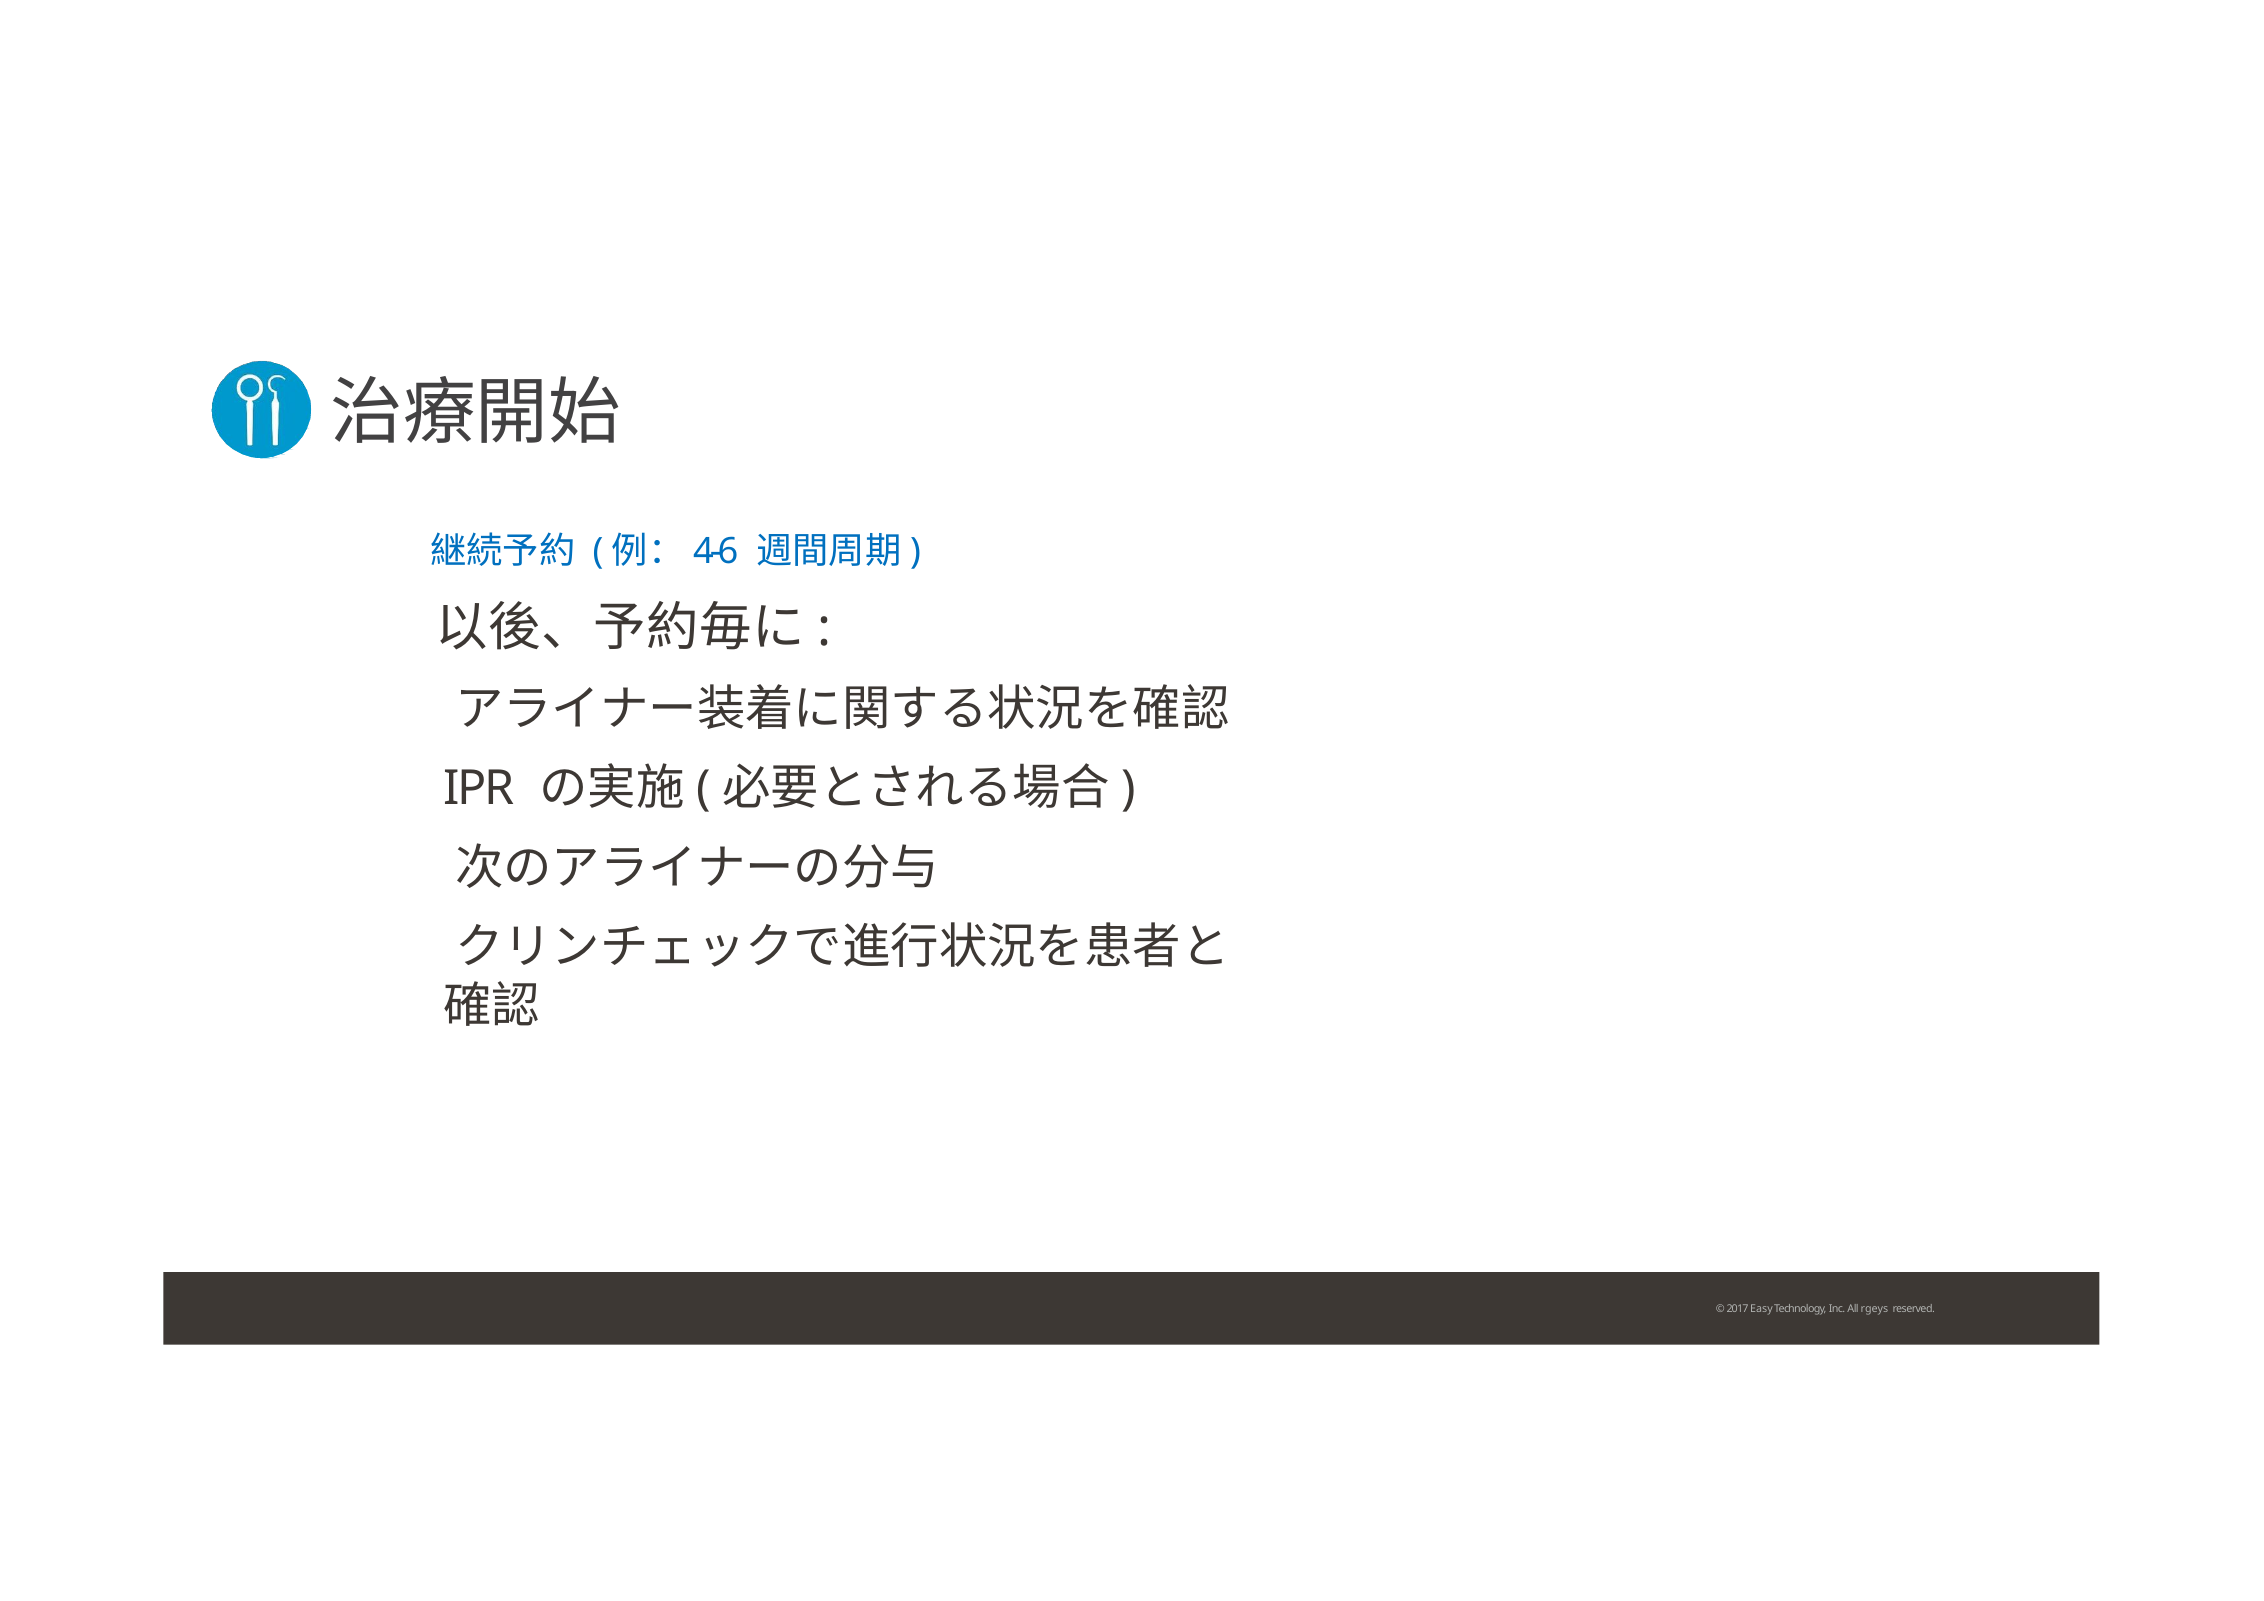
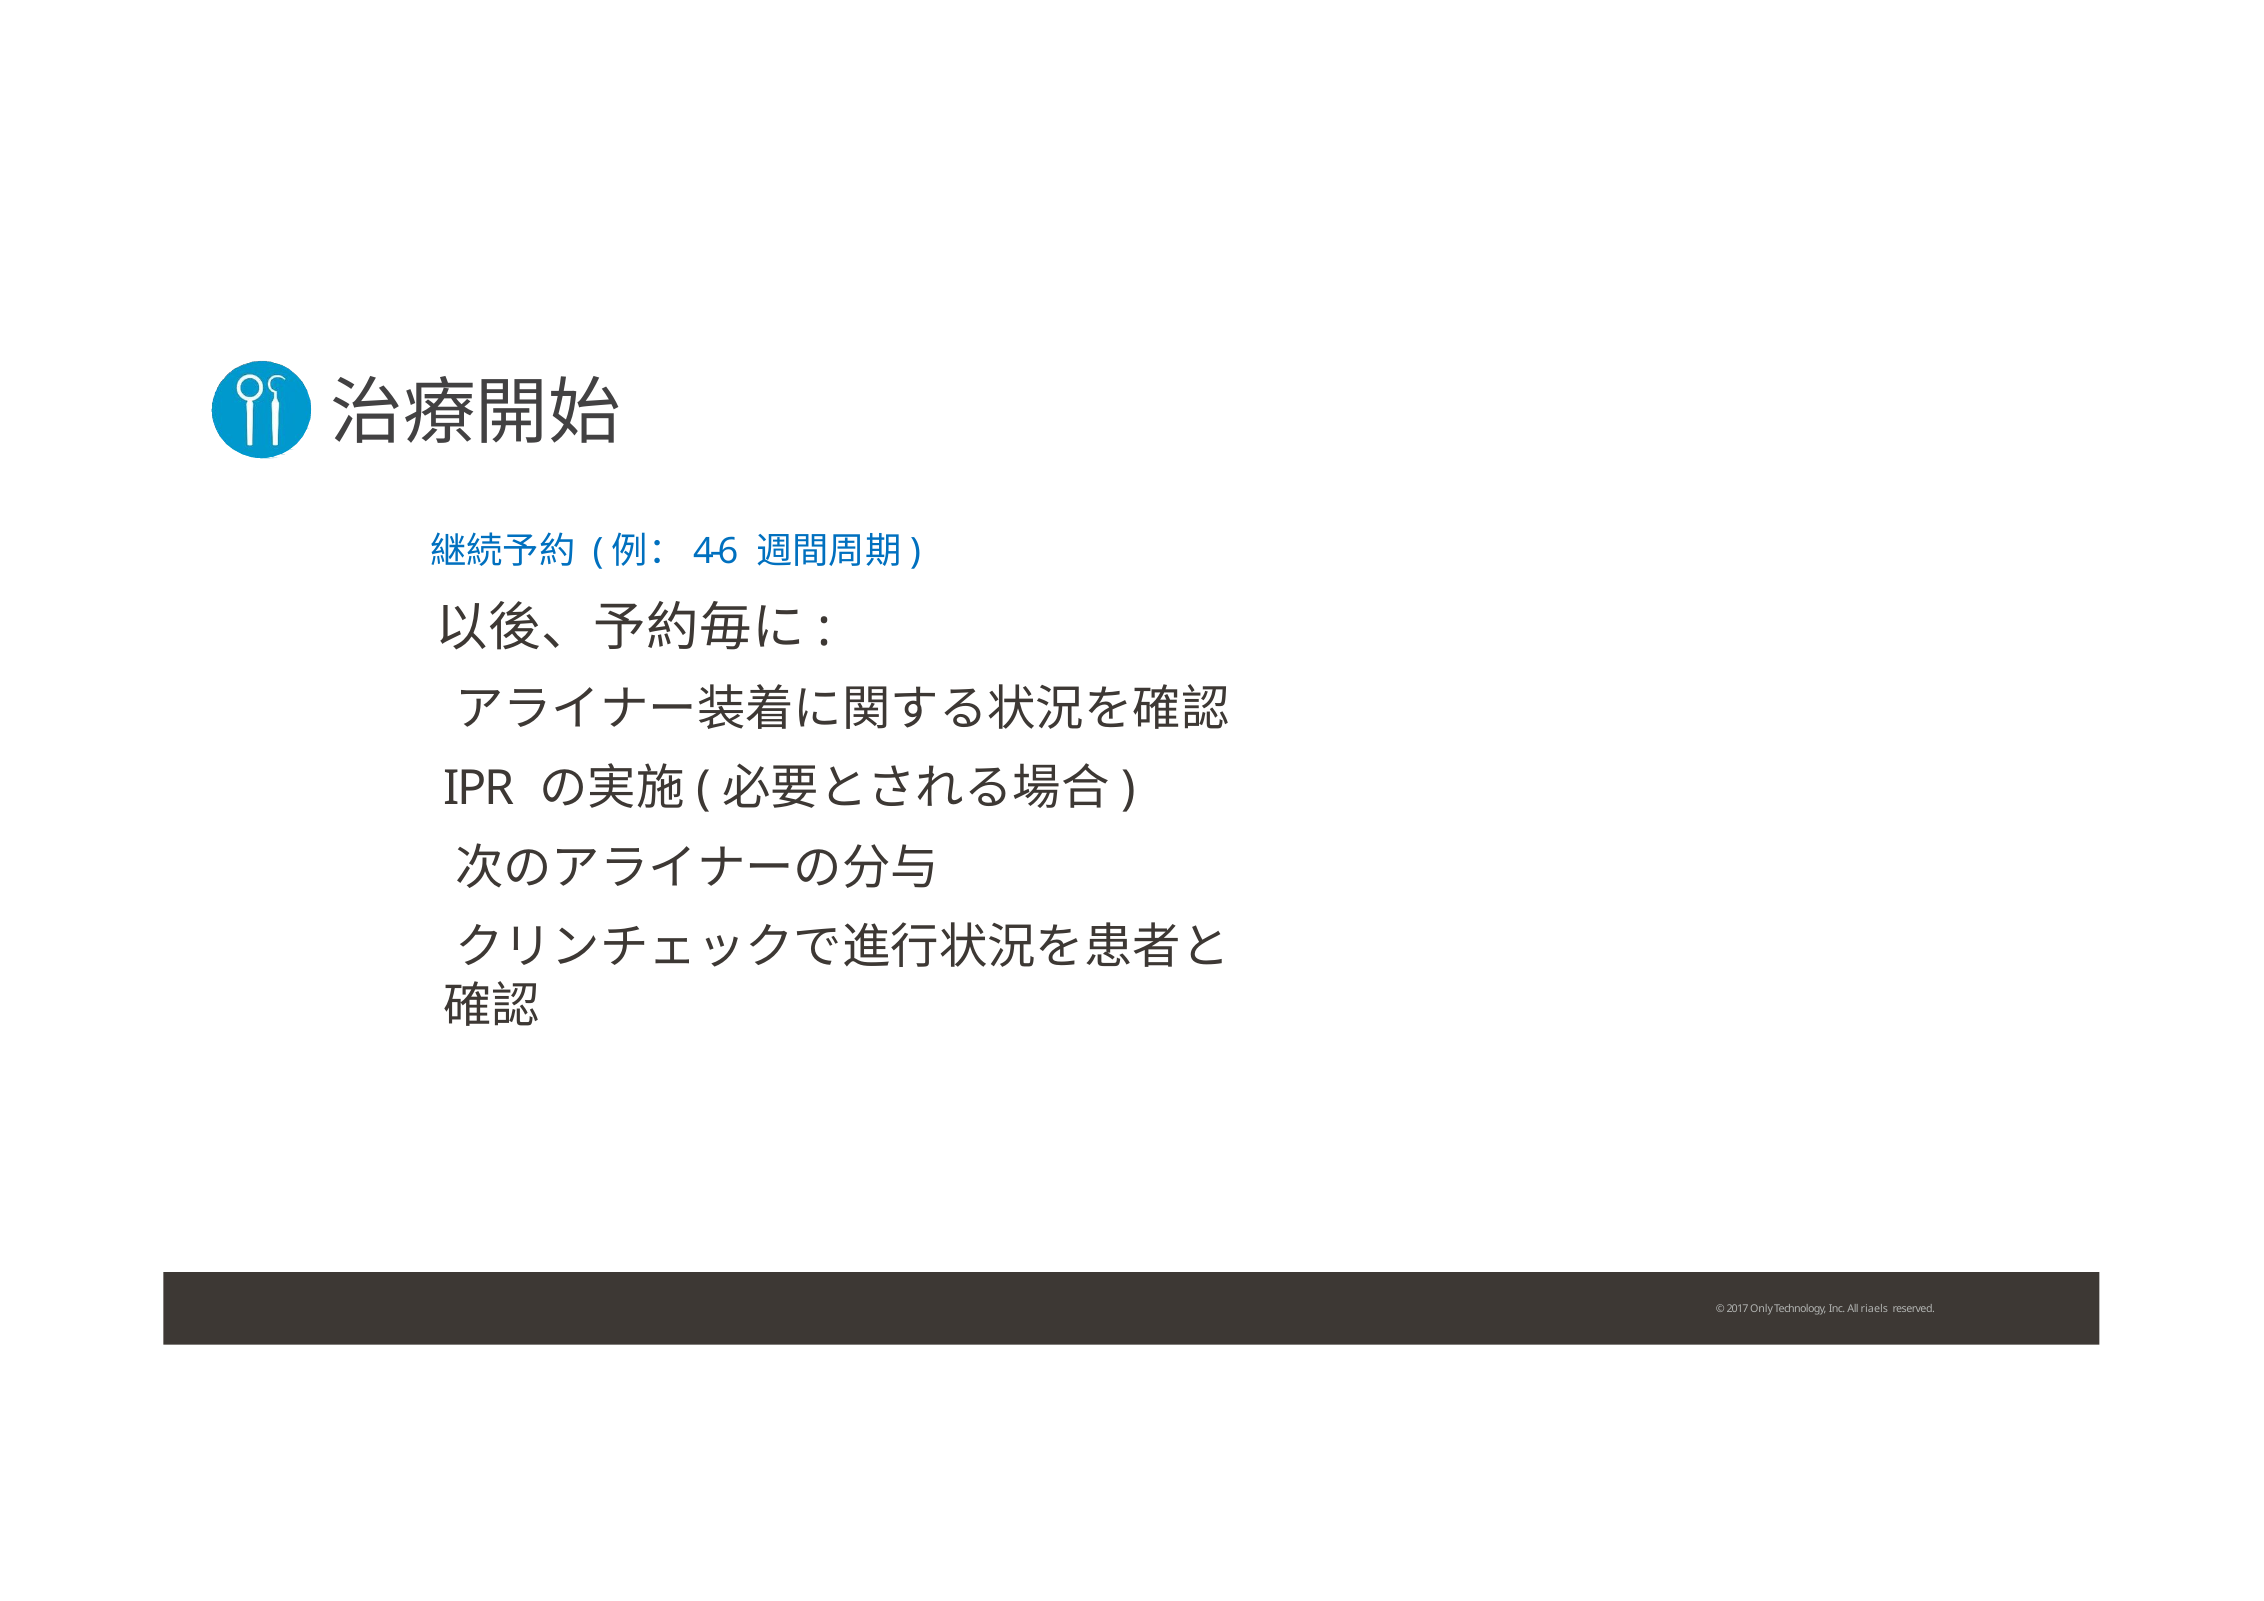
Easy: Easy -> Only
rgeys: rgeys -> riaels
